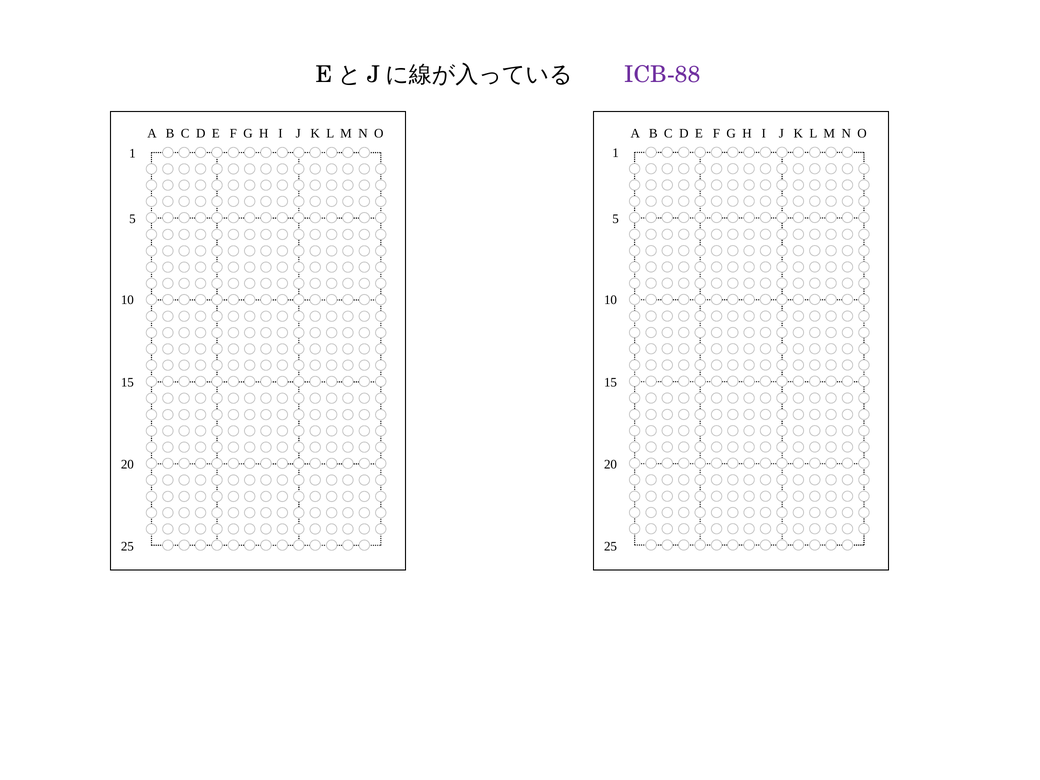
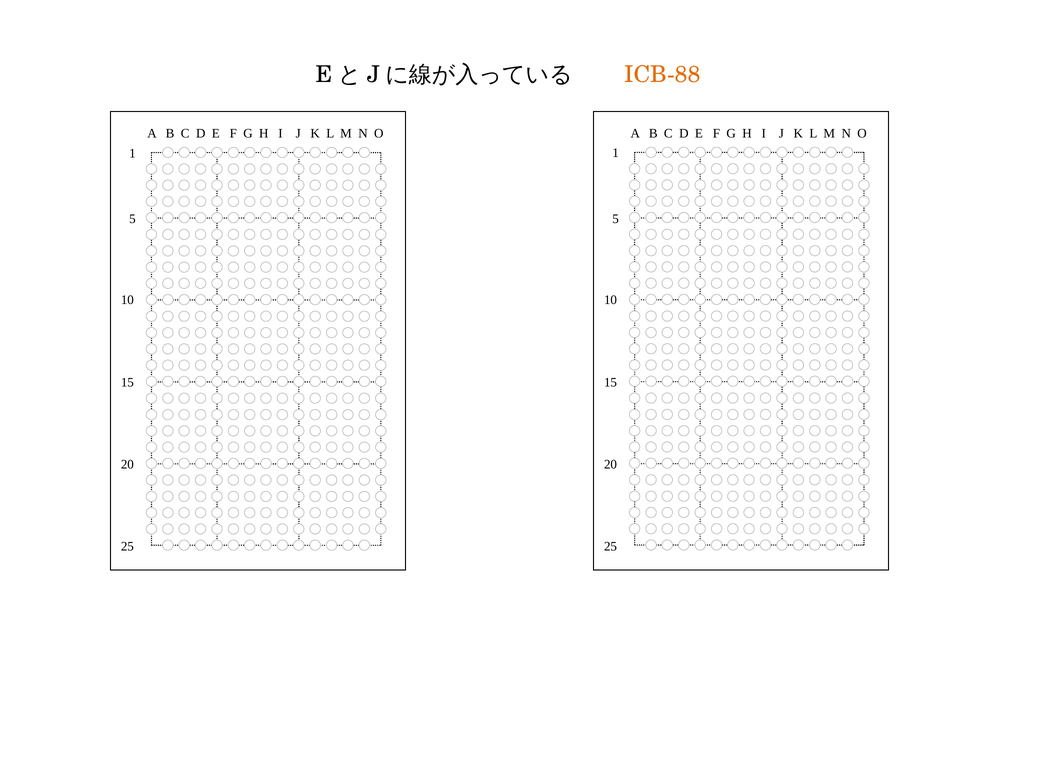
ICB-88 colour: purple -> orange
